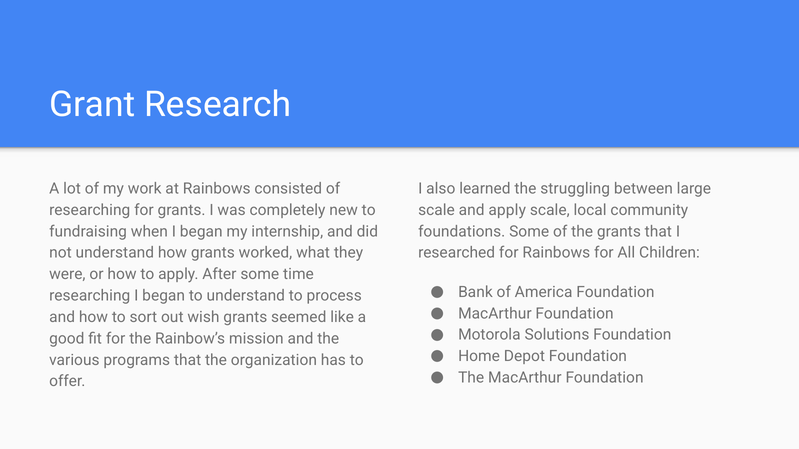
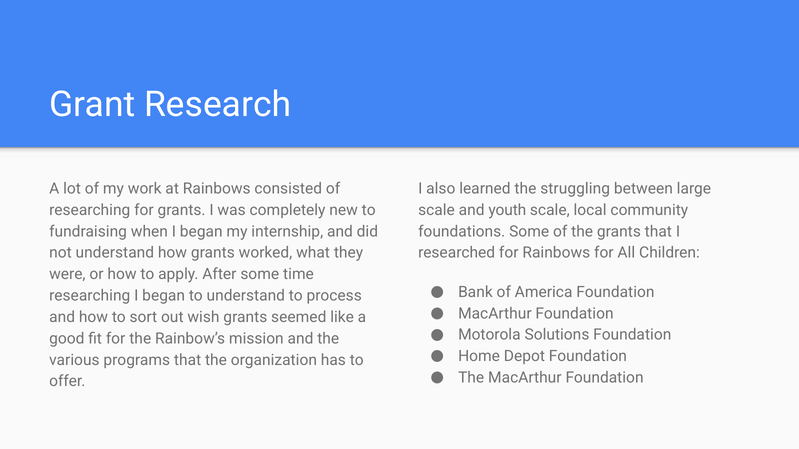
and apply: apply -> youth
